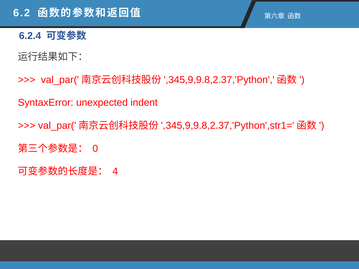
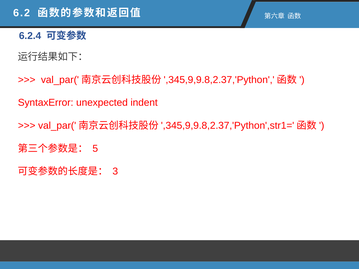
0: 0 -> 5
4: 4 -> 3
